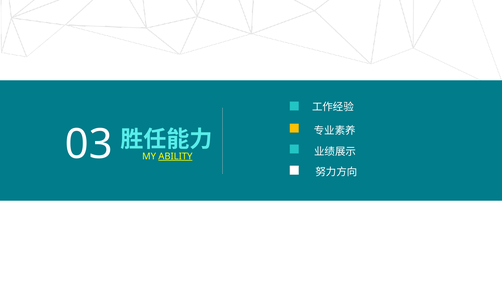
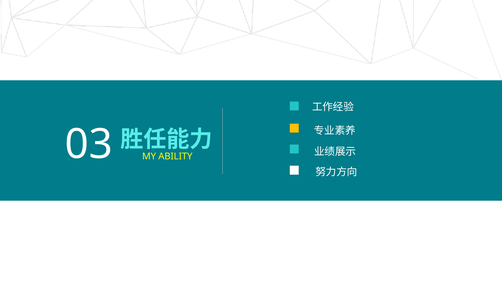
ABILITY underline: present -> none
